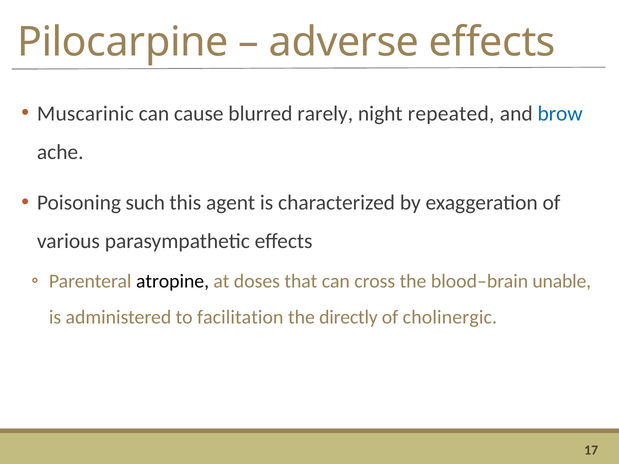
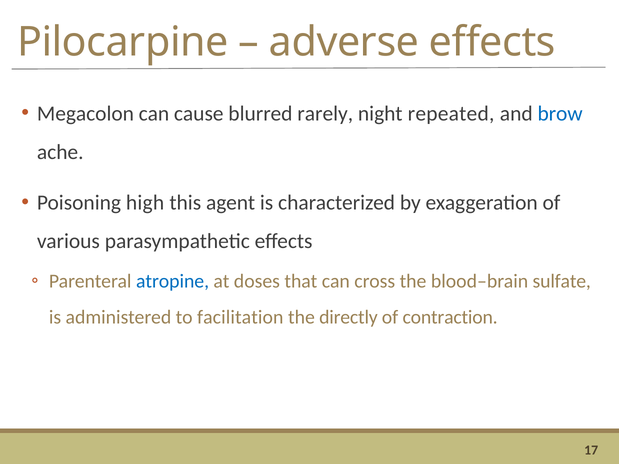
Muscarinic: Muscarinic -> Megacolon
such: such -> high
atropine colour: black -> blue
unable: unable -> sulfate
cholinergic: cholinergic -> contraction
